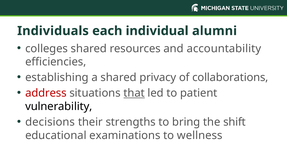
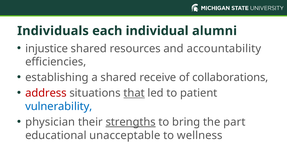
colleges: colleges -> injustice
privacy: privacy -> receive
vulnerability colour: black -> blue
decisions: decisions -> physician
strengths underline: none -> present
shift: shift -> part
examinations: examinations -> unacceptable
